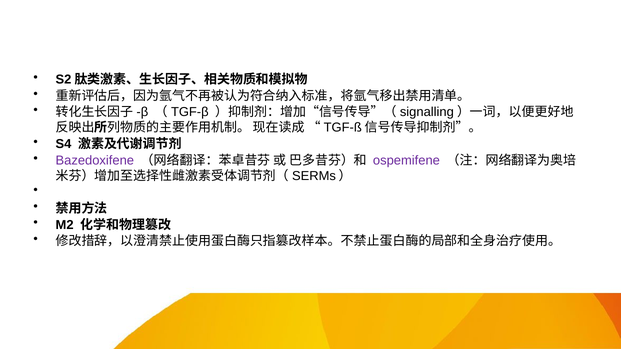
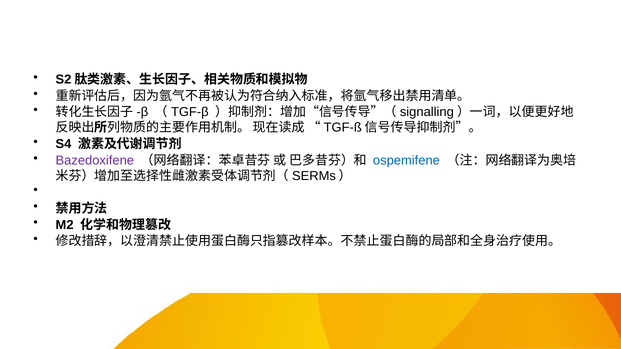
ospemifene colour: purple -> blue
